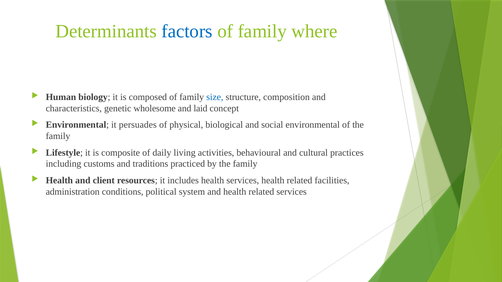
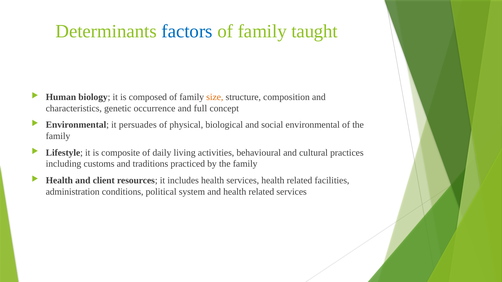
where: where -> taught
size colour: blue -> orange
wholesome: wholesome -> occurrence
laid: laid -> full
